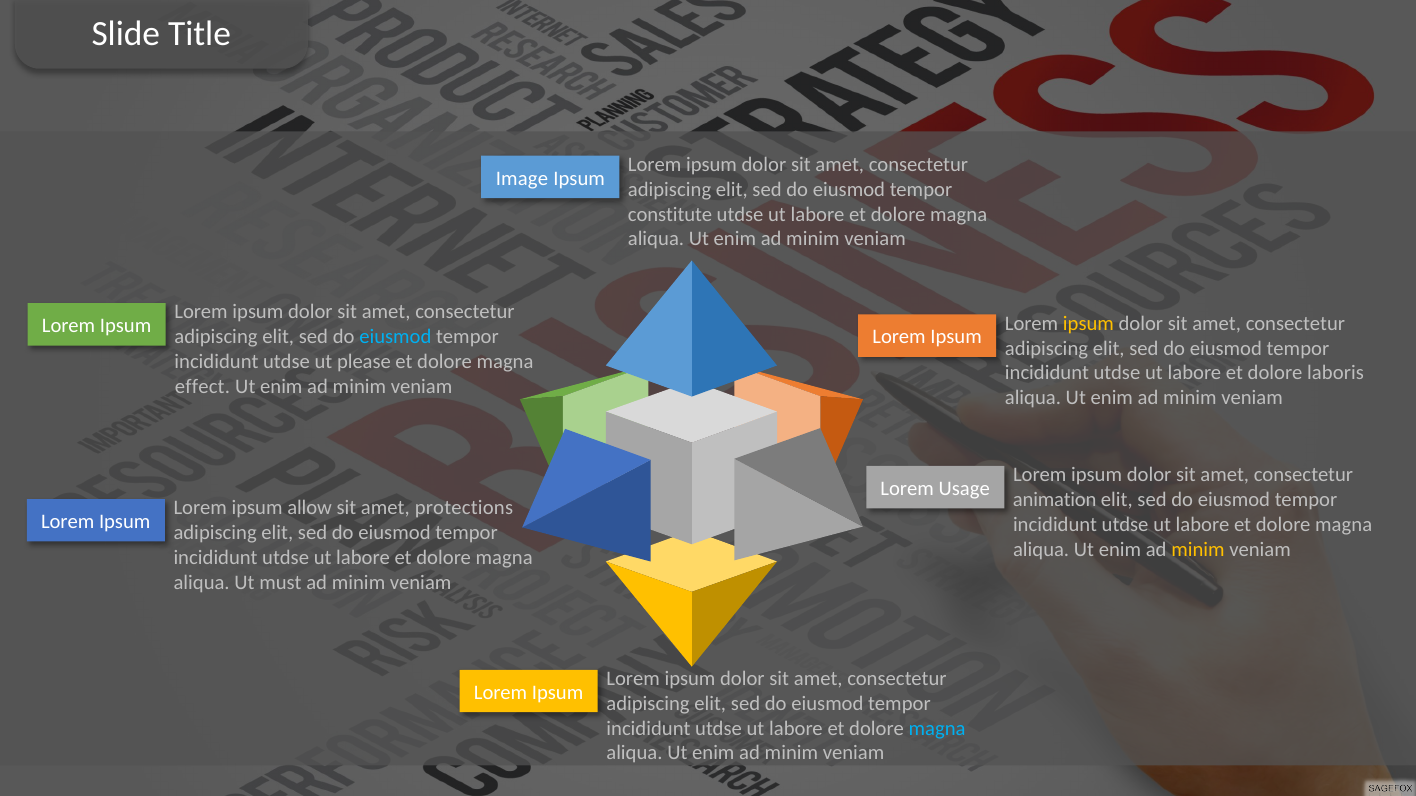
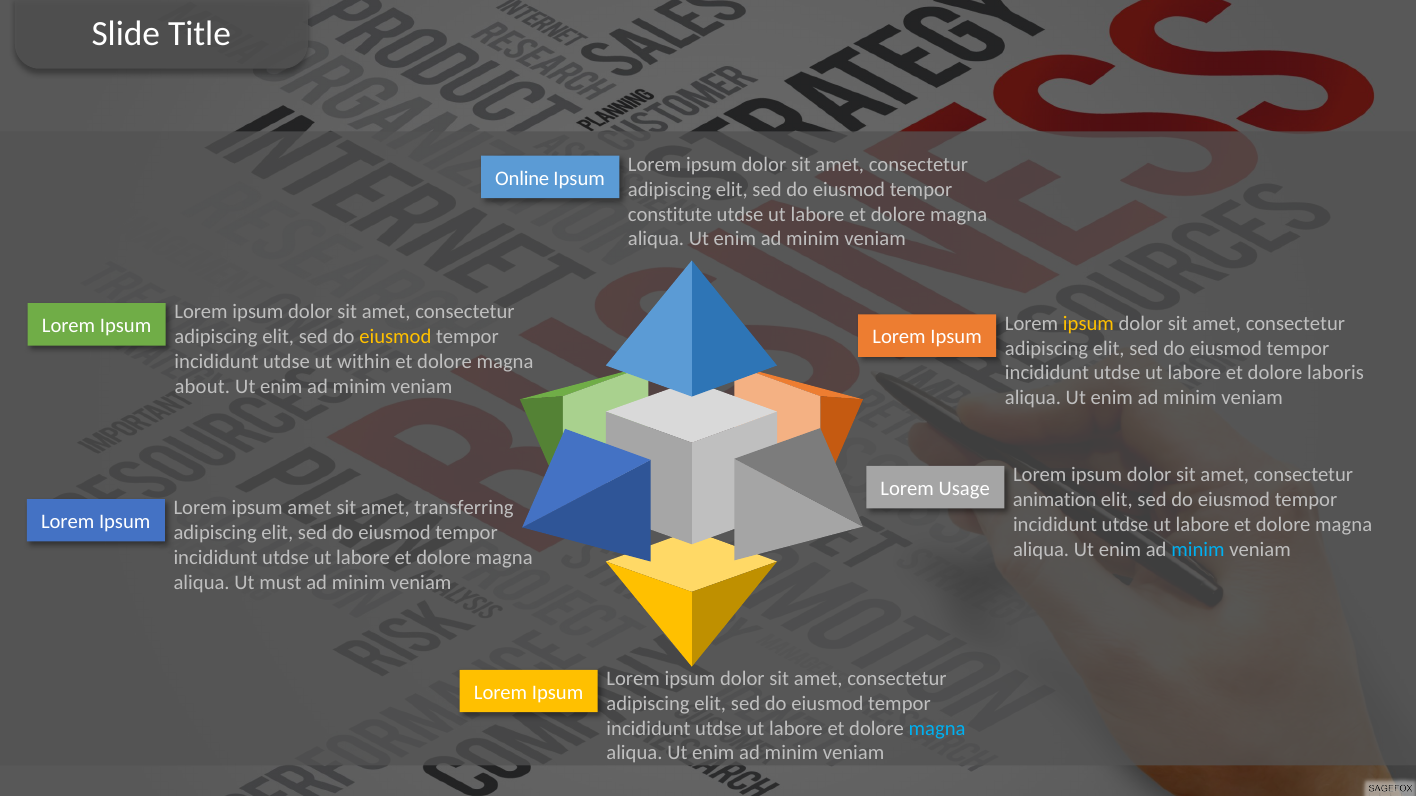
Image: Image -> Online
eiusmod at (395, 337) colour: light blue -> yellow
please: please -> within
effect: effect -> about
ipsum allow: allow -> amet
protections: protections -> transferring
minim at (1198, 550) colour: yellow -> light blue
